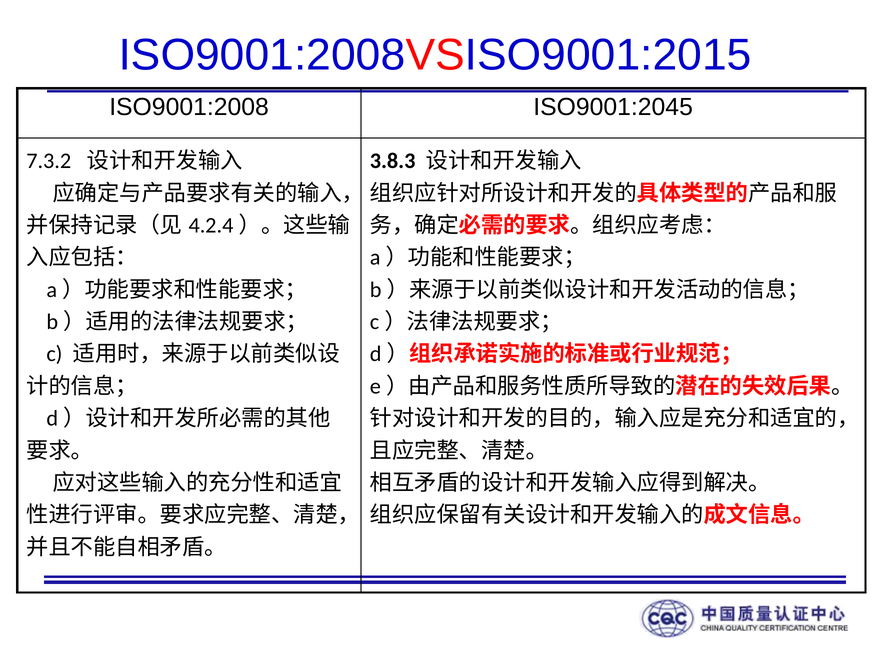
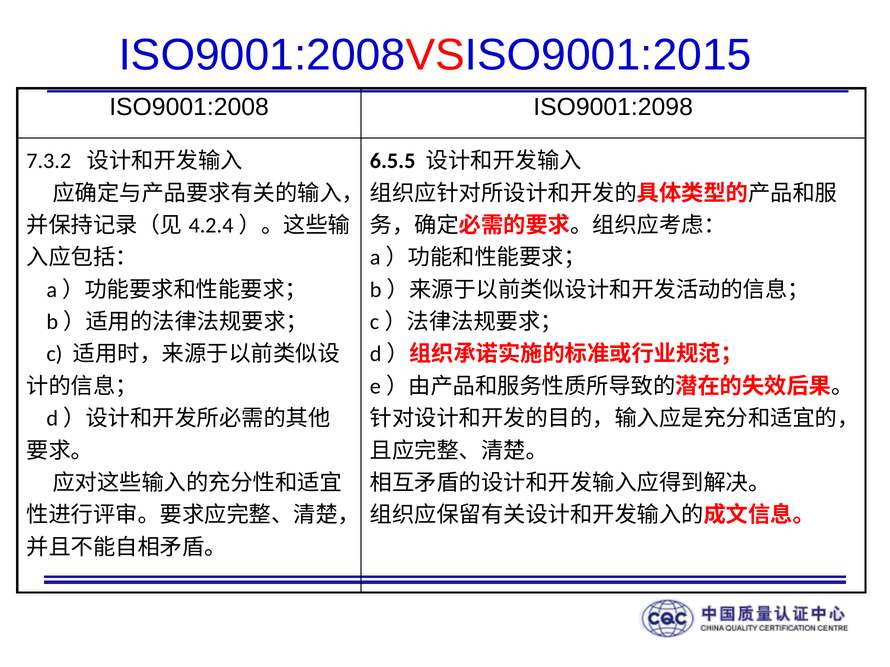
ISO9001:2045: ISO9001:2045 -> ISO9001:2098
3.8.3: 3.8.3 -> 6.5.5
